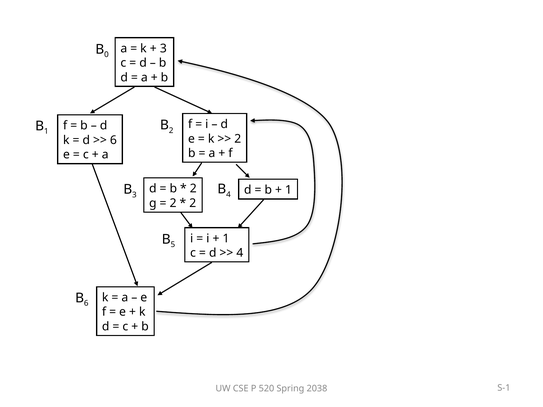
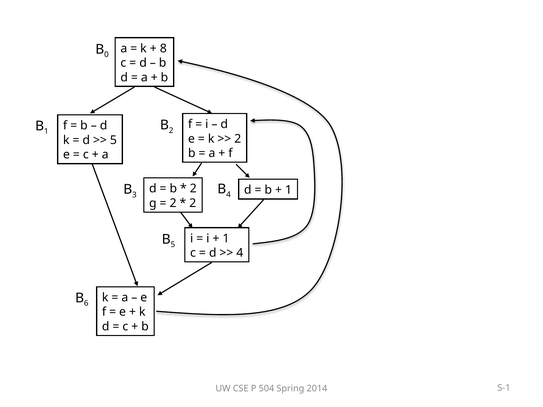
3 at (163, 48): 3 -> 8
6 at (113, 140): 6 -> 5
520: 520 -> 504
2038: 2038 -> 2014
